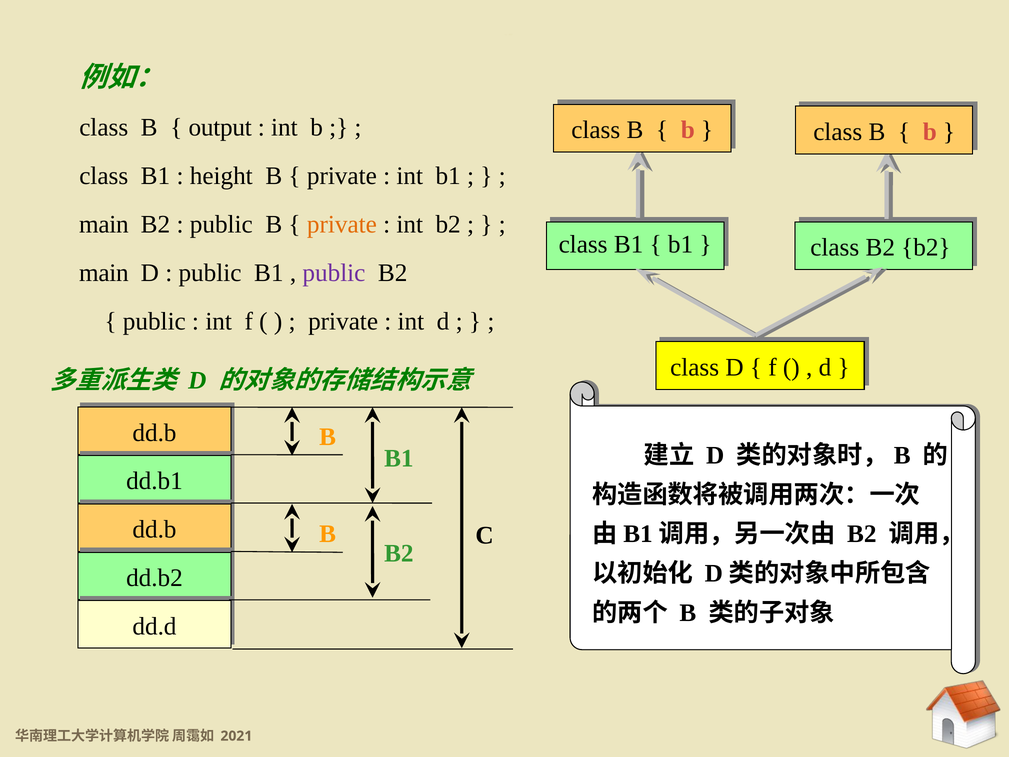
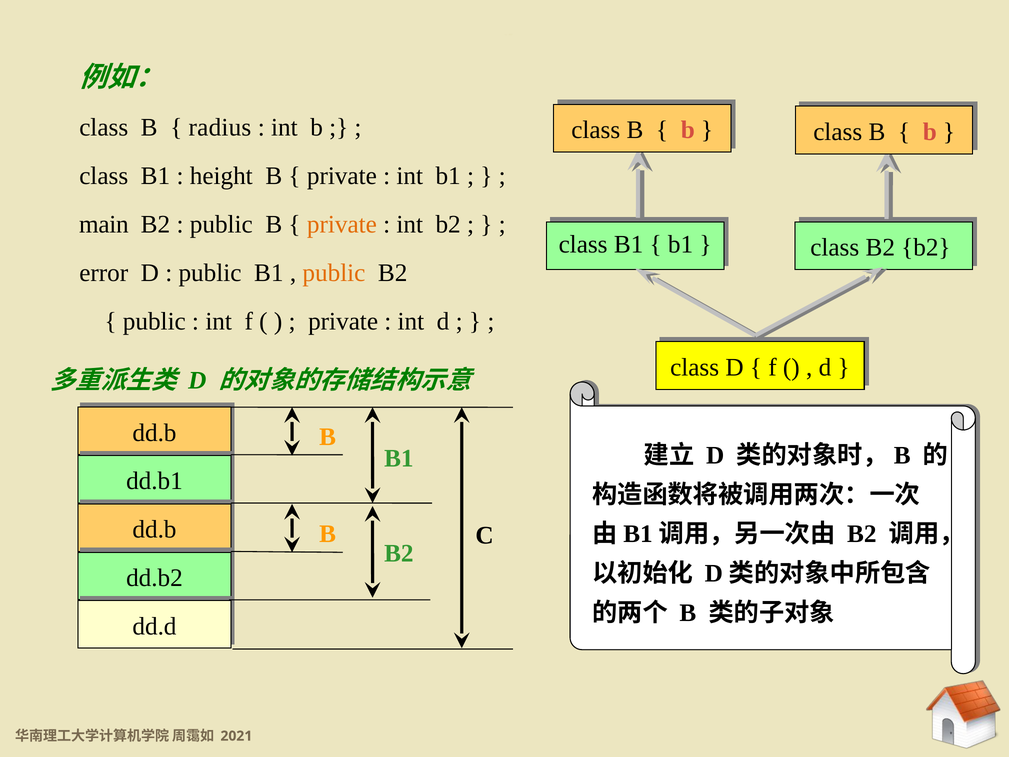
output: output -> radius
main at (104, 273): main -> error
public at (334, 273) colour: purple -> orange
